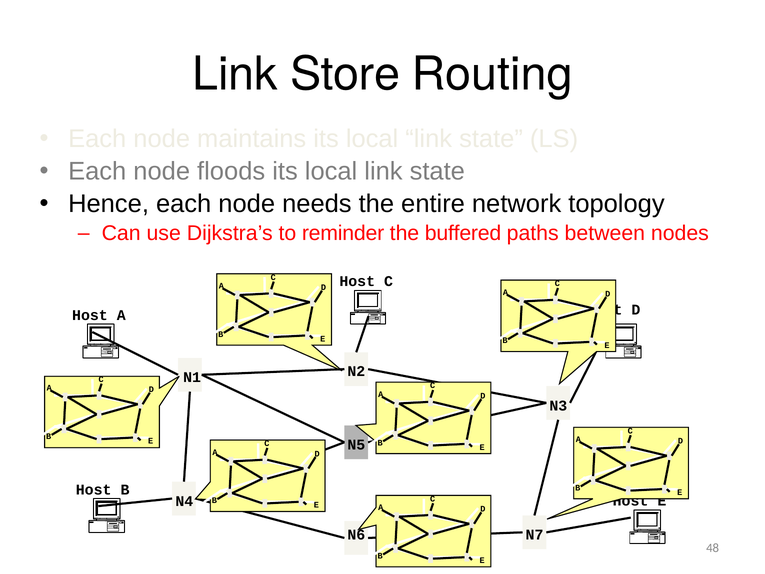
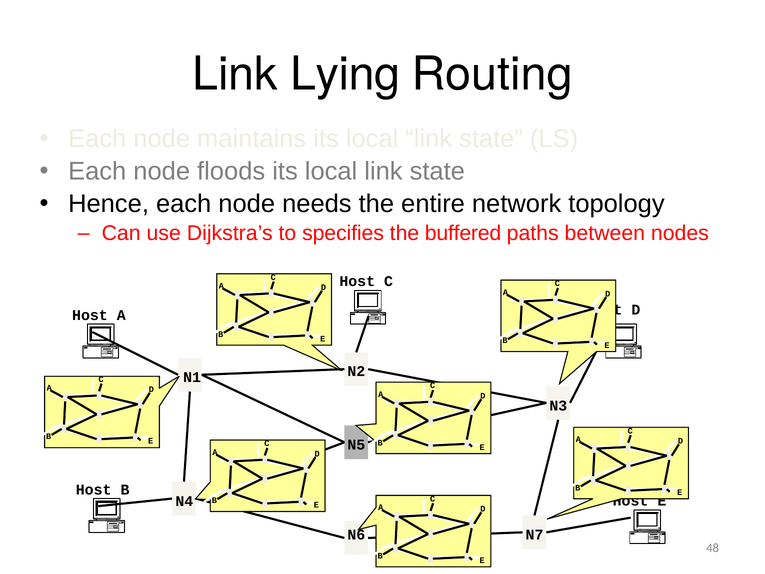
Store: Store -> Lying
reminder: reminder -> specifies
